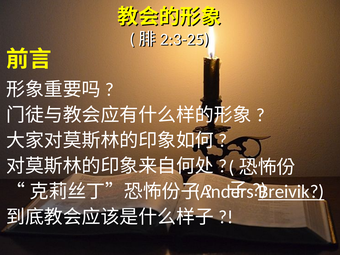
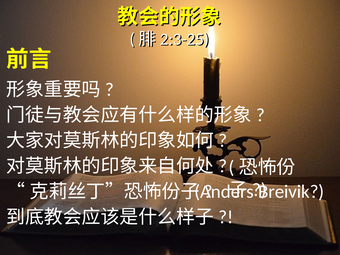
Breivik underline: present -> none
